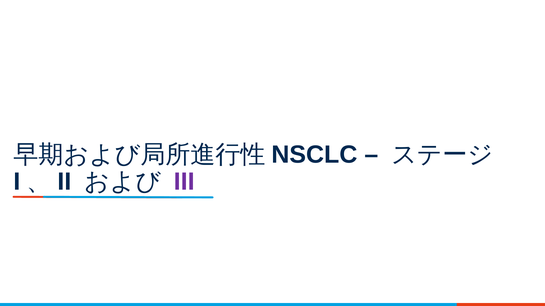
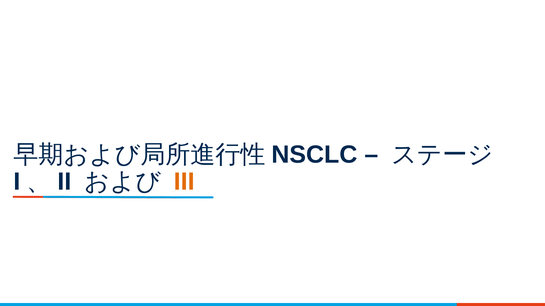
III colour: purple -> orange
